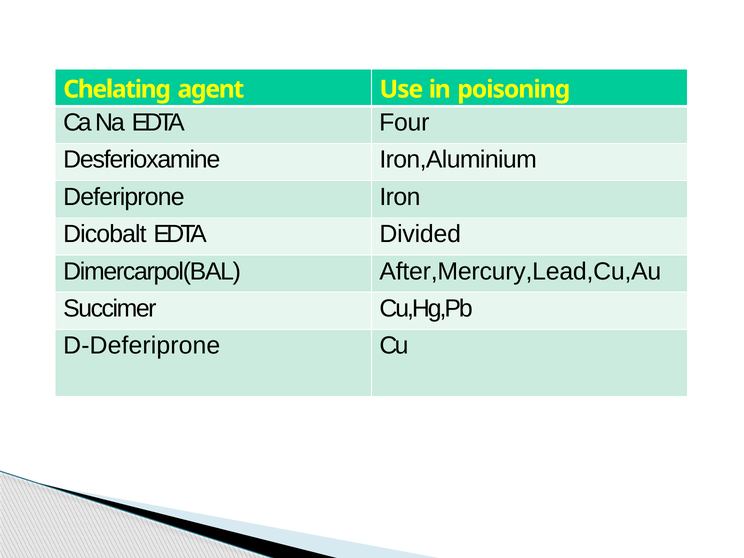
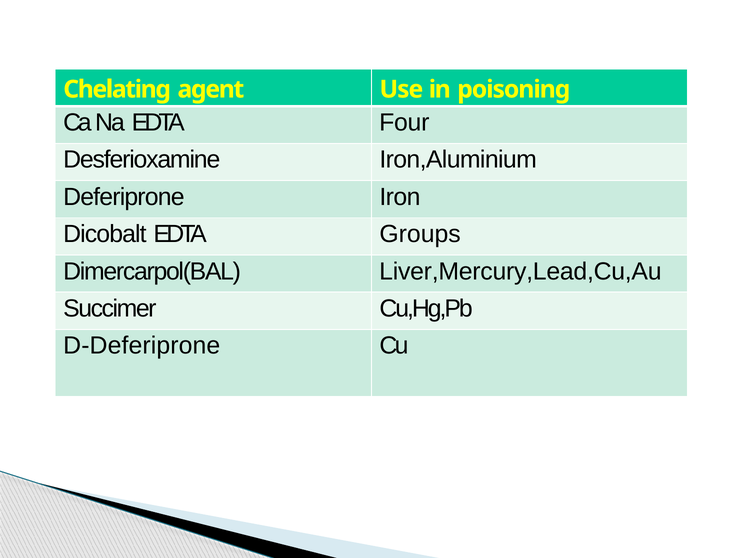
Divided: Divided -> Groups
After,Mercury,Lead,Cu,Au: After,Mercury,Lead,Cu,Au -> Liver,Mercury,Lead,Cu,Au
